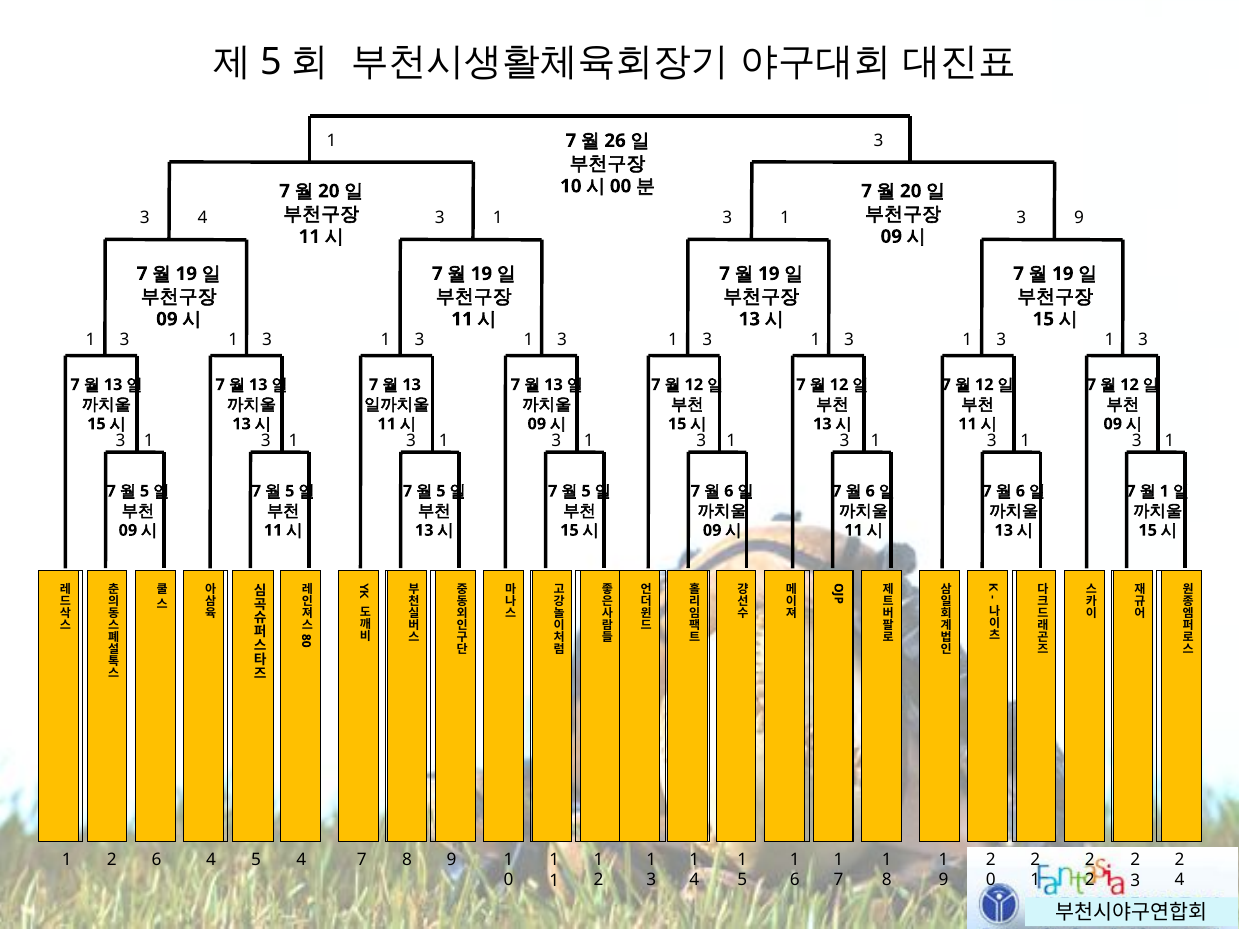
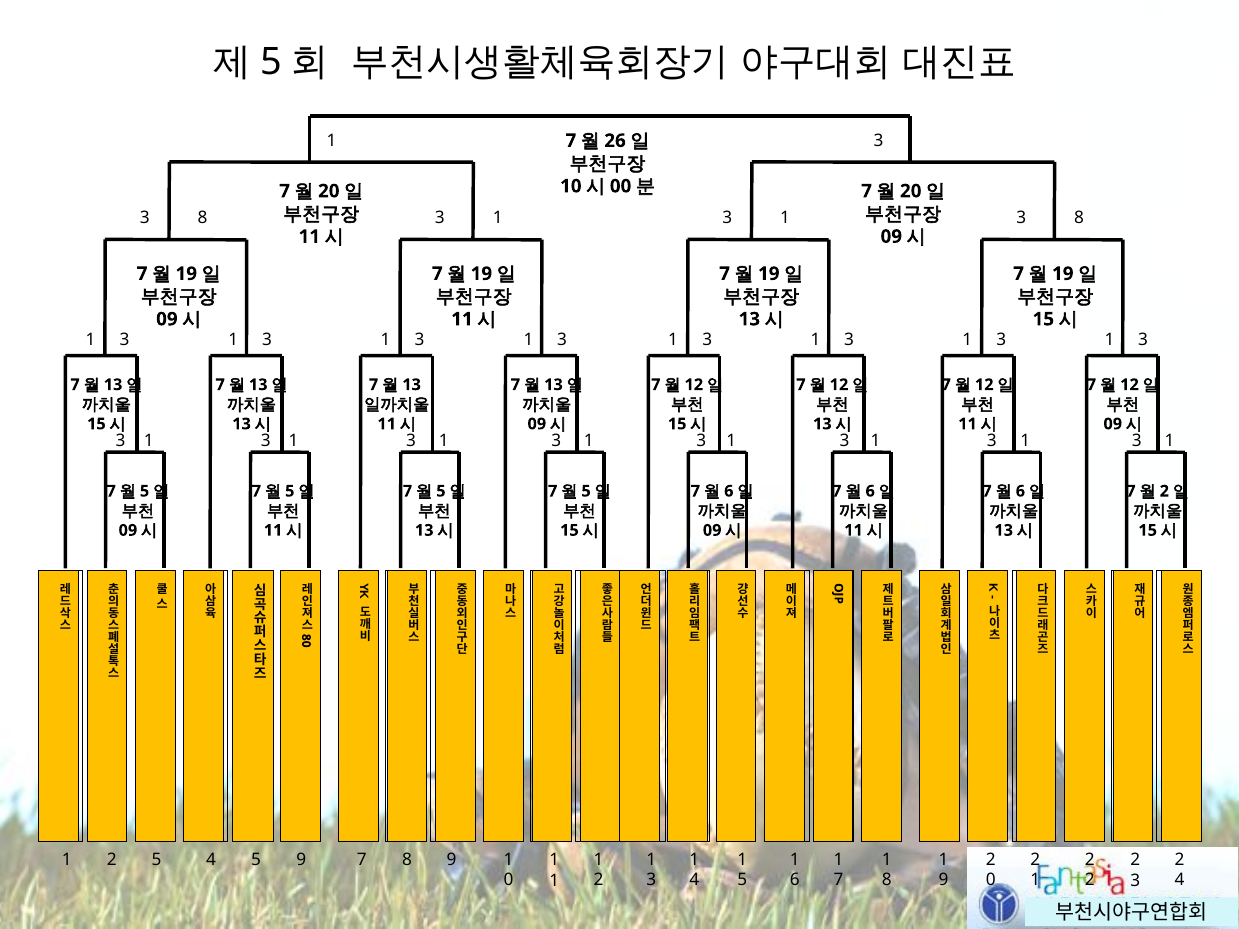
4 at (203, 218): 4 -> 8
9 at (1079, 218): 9 -> 8
1 at (1164, 491): 1 -> 2
2 6: 6 -> 5
5 4: 4 -> 9
